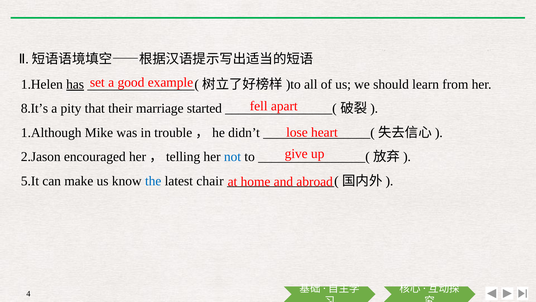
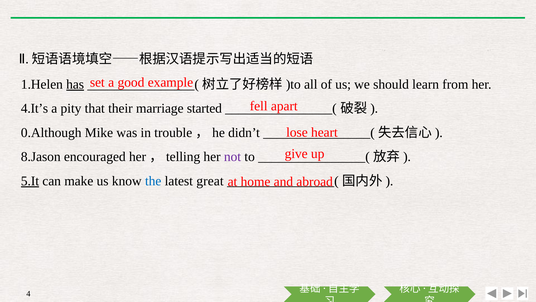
8.It’s: 8.It’s -> 4.It’s
1.Although: 1.Although -> 0.Although
2.Jason: 2.Jason -> 8.Jason
not colour: blue -> purple
5.It underline: none -> present
chair: chair -> great
